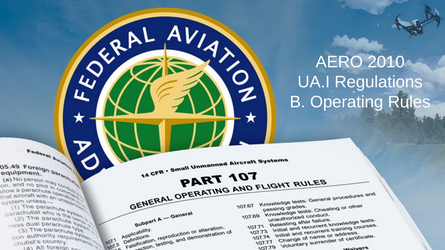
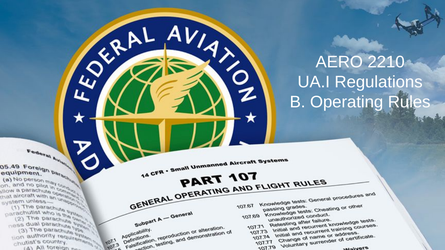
2010: 2010 -> 2210
